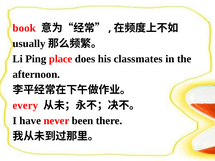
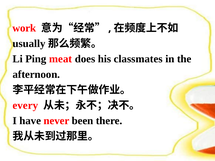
book: book -> work
place: place -> meat
